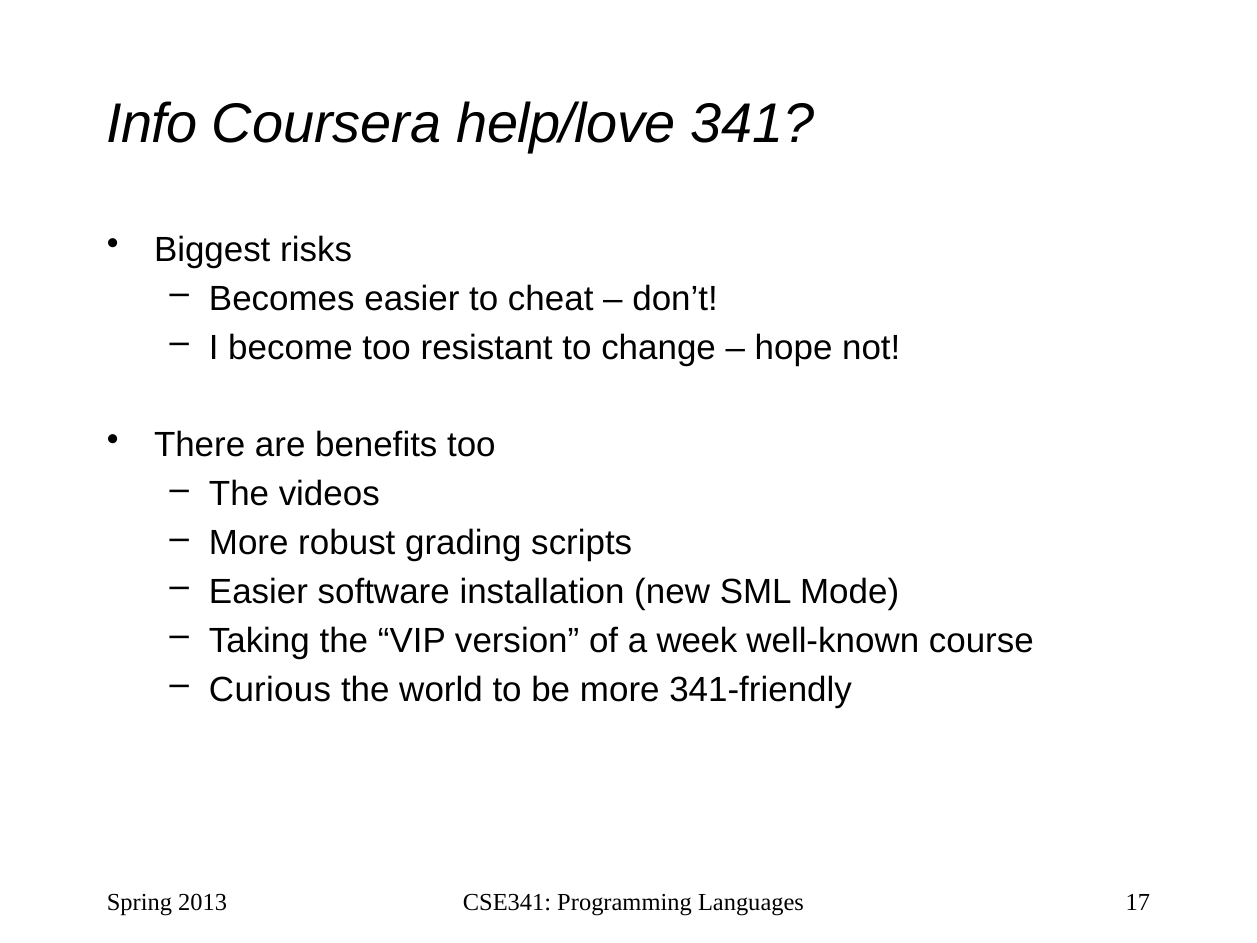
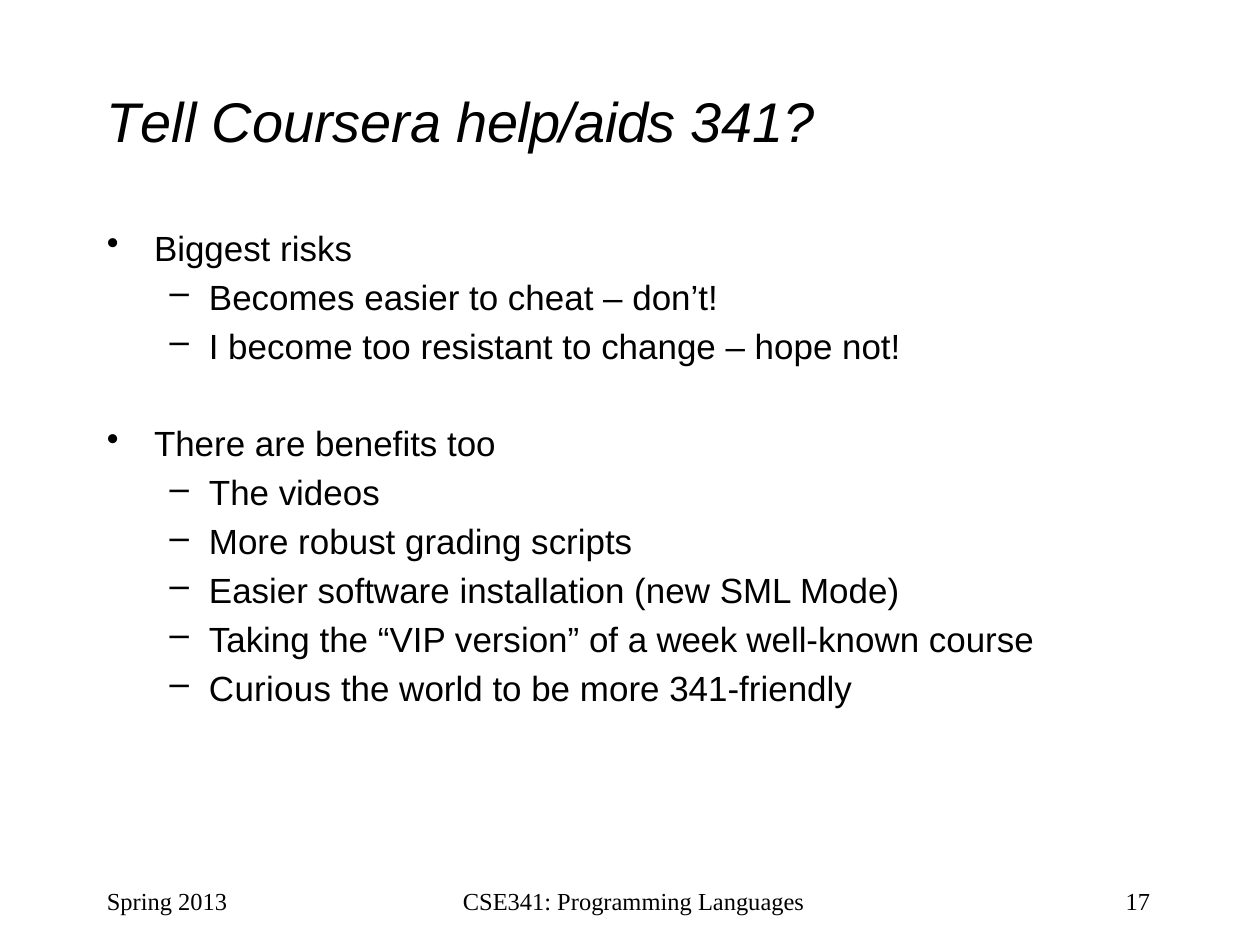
Info: Info -> Tell
help/love: help/love -> help/aids
